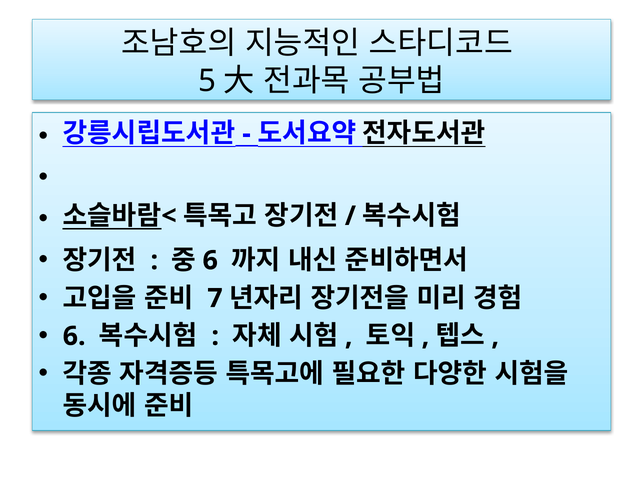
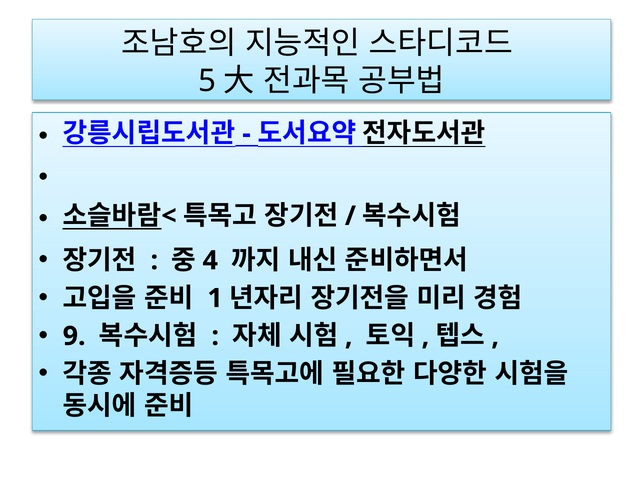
6 at (210, 261): 6 -> 4
7: 7 -> 1
6 at (74, 336): 6 -> 9
